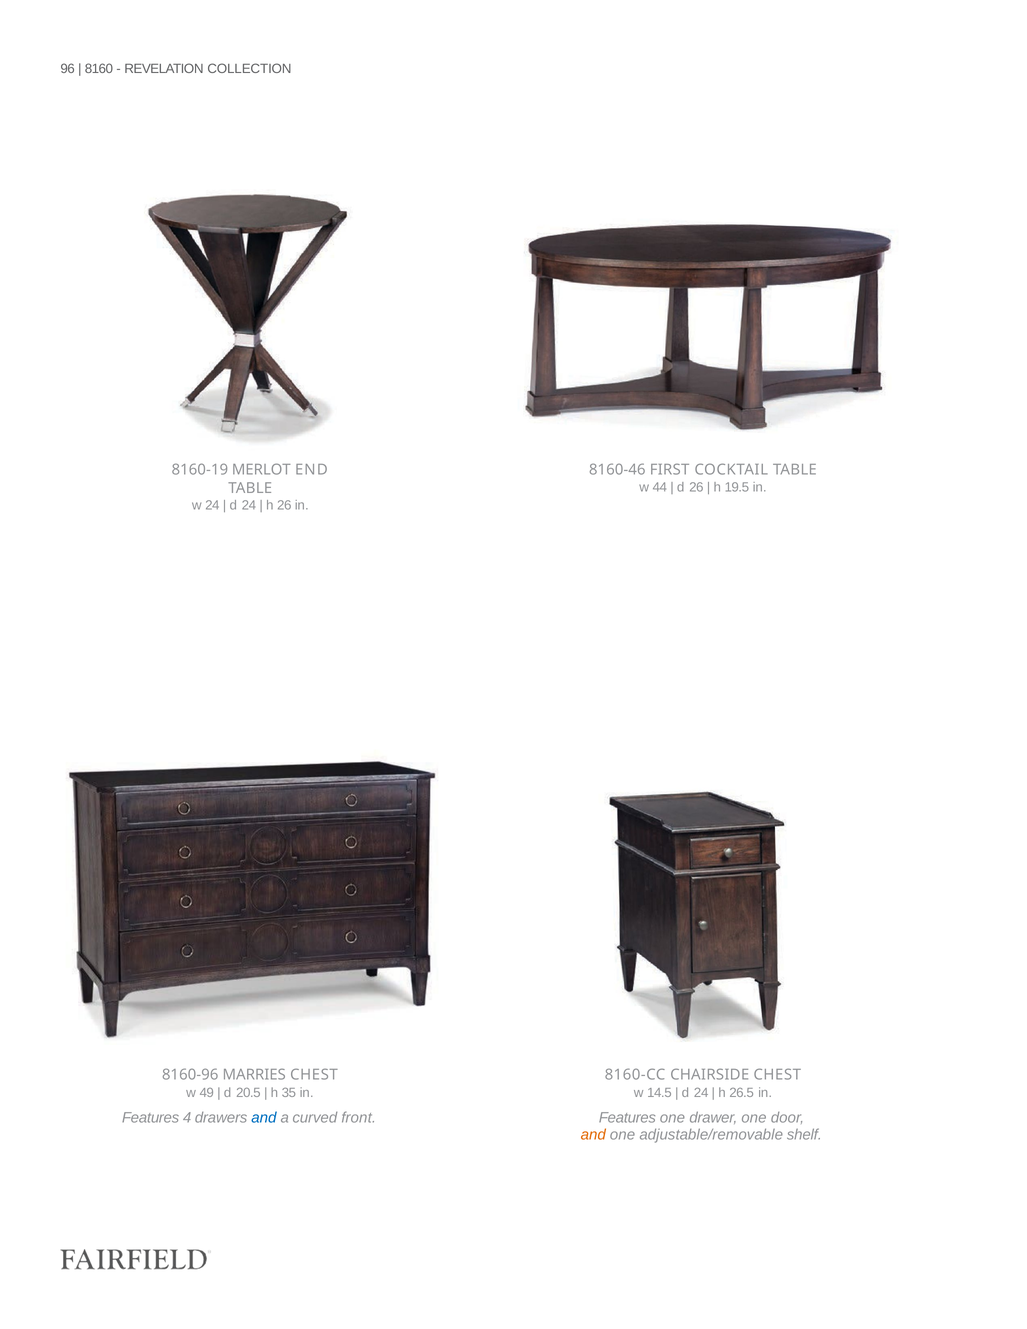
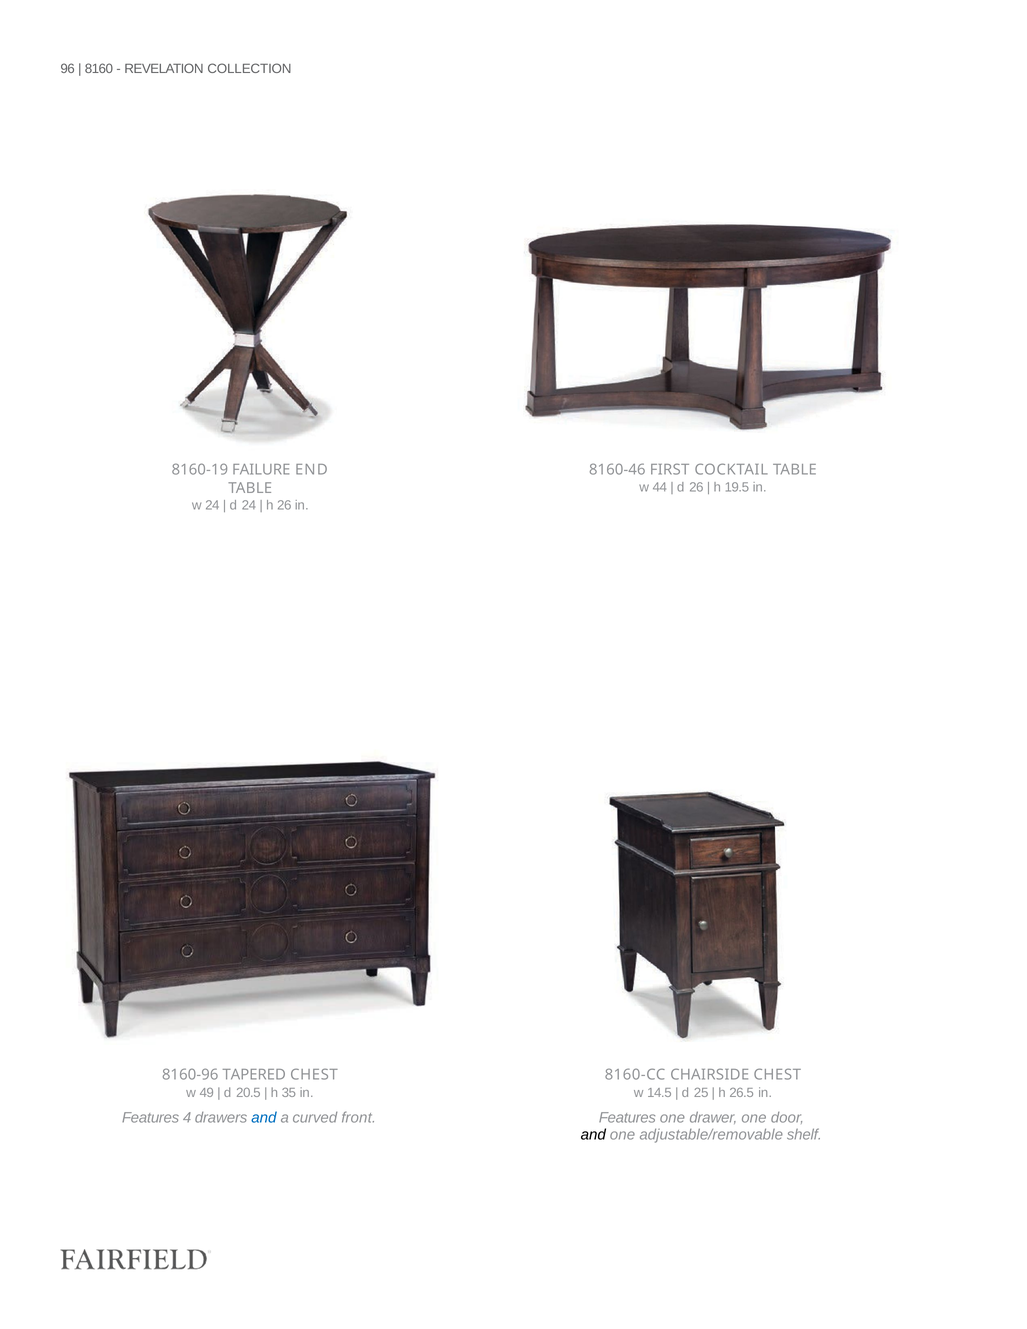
MERLOT: MERLOT -> FAILURE
MARRIES: MARRIES -> TAPERED
24 at (701, 1093): 24 -> 25
and at (593, 1135) colour: orange -> black
